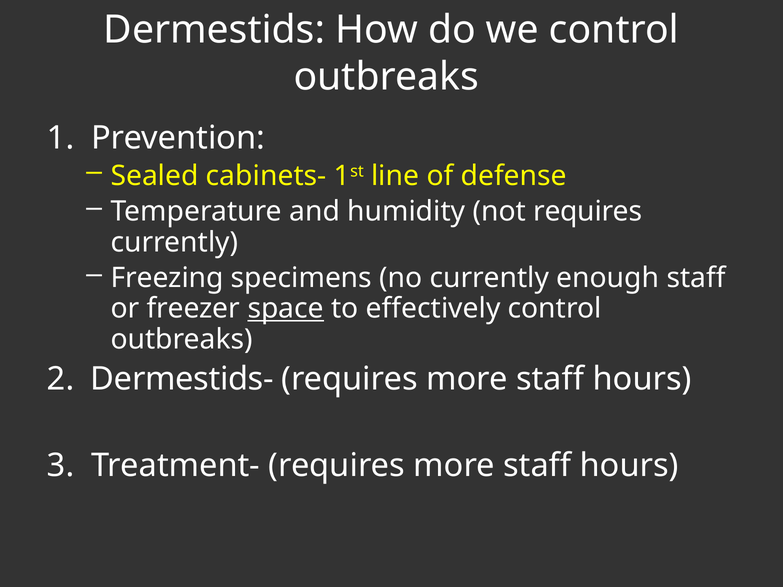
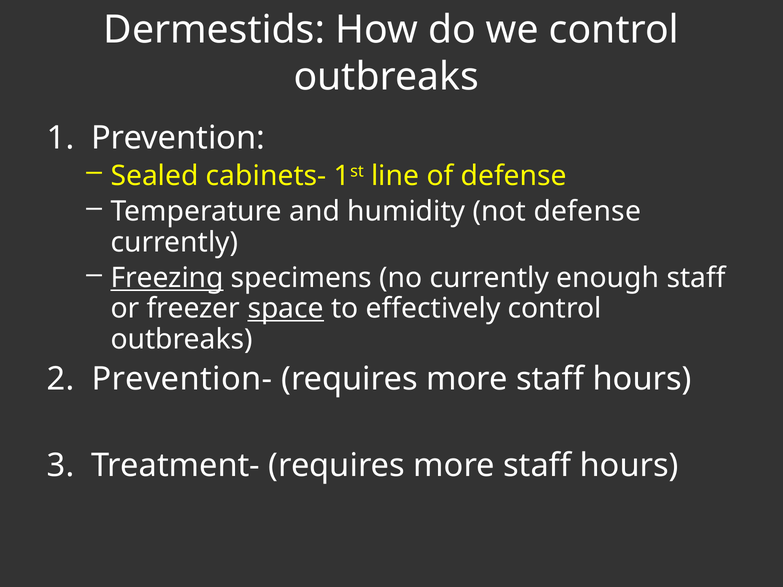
not requires: requires -> defense
Freezing underline: none -> present
Dermestids-: Dermestids- -> Prevention-
